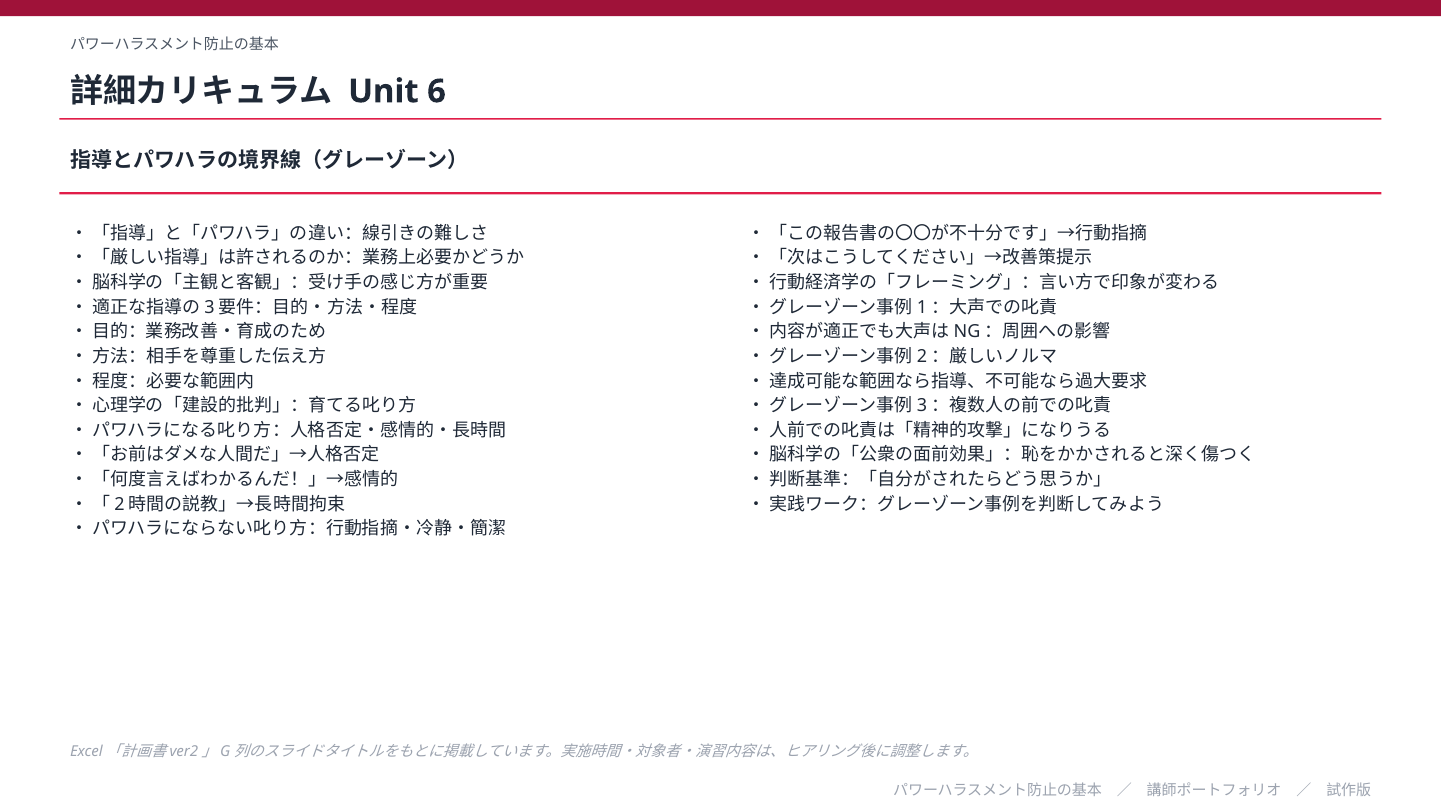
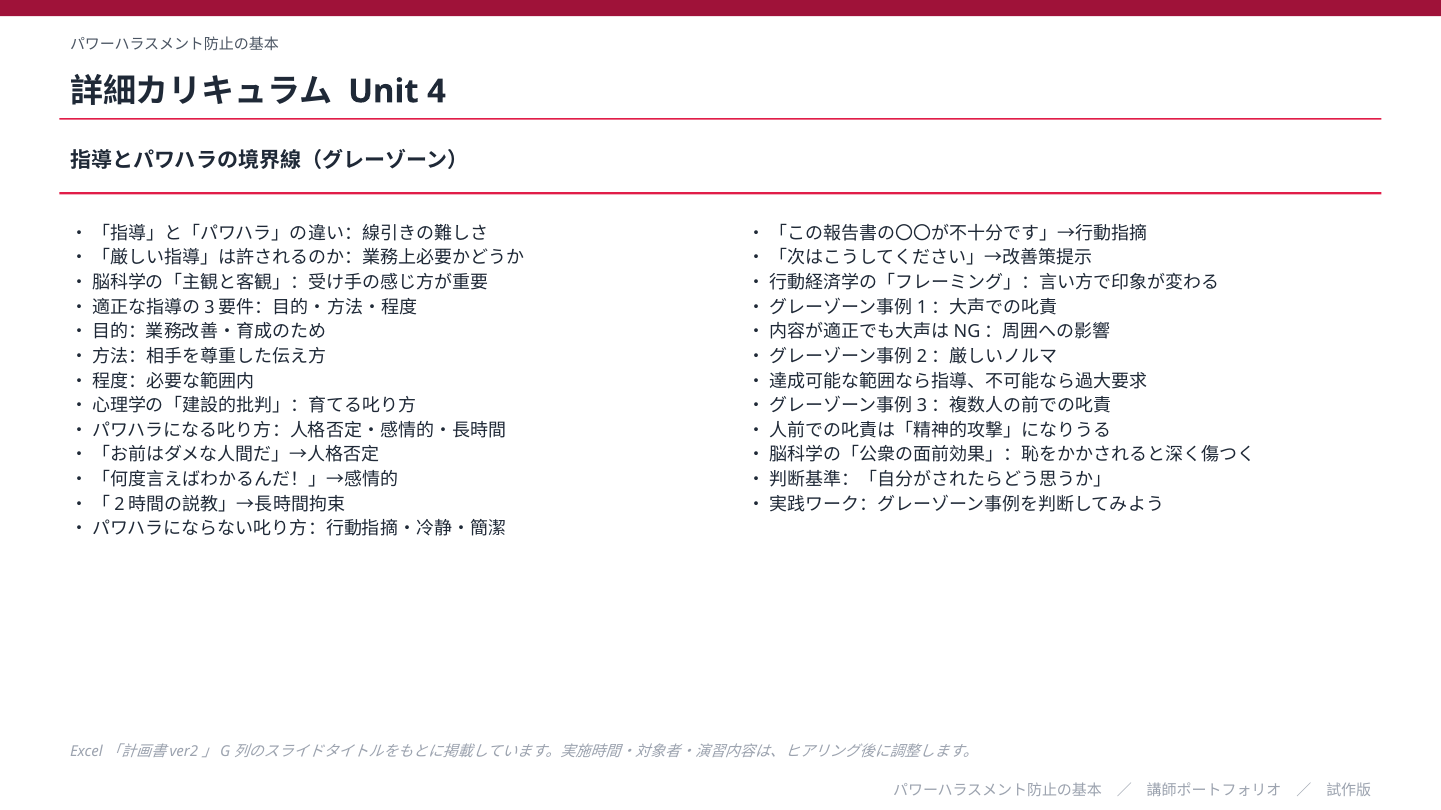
6: 6 -> 4
